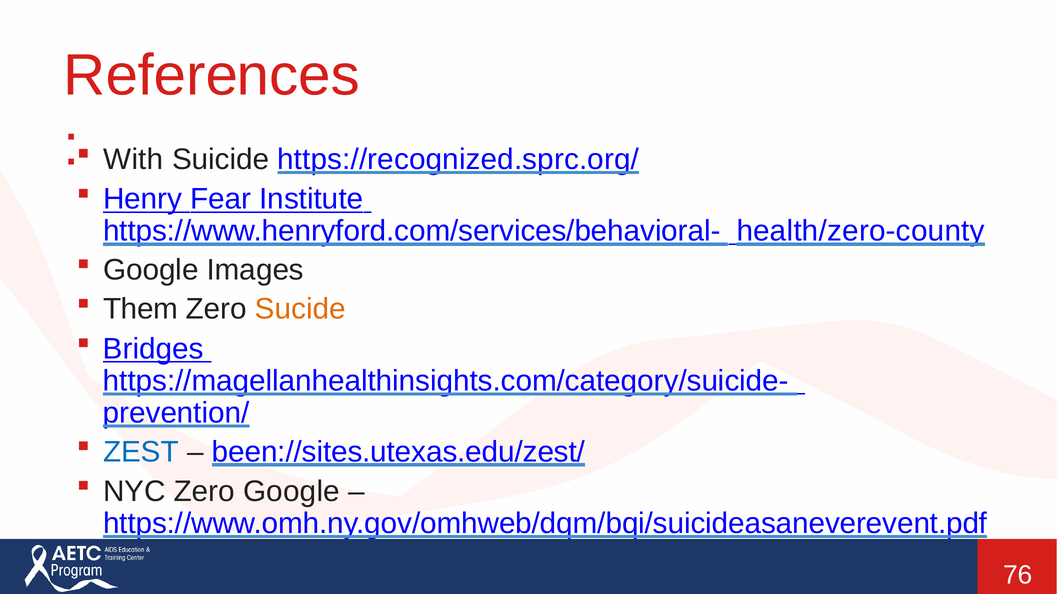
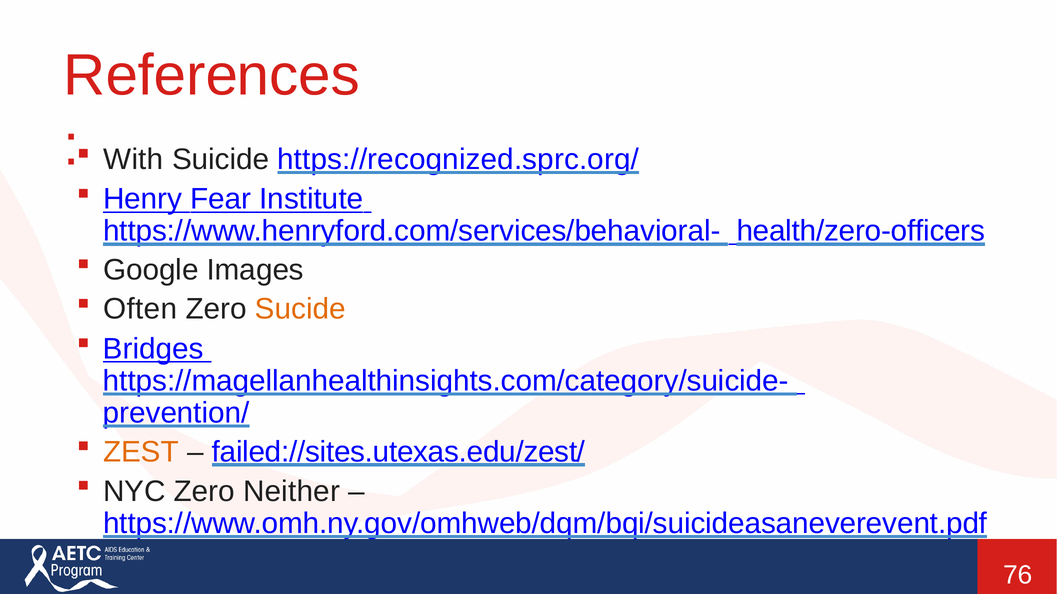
health/zero-county: health/zero-county -> health/zero-officers
Them: Them -> Often
ZEST colour: blue -> orange
been://sites.utexas.edu/zest/: been://sites.utexas.edu/zest/ -> failed://sites.utexas.edu/zest/
Zero Google: Google -> Neither
